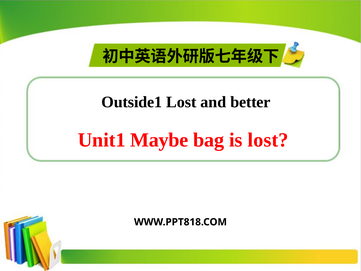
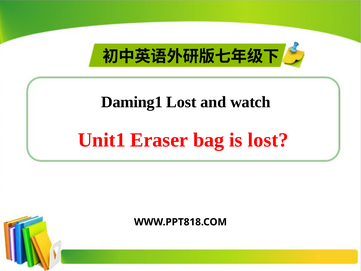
Outside1: Outside1 -> Daming1
better: better -> watch
Maybe: Maybe -> Eraser
